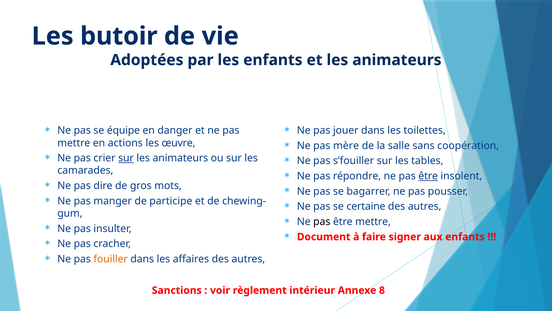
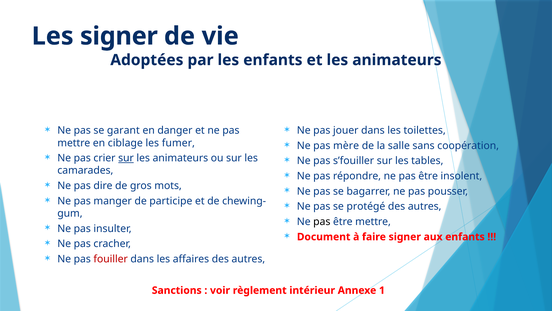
Les butoir: butoir -> signer
équipe: équipe -> garant
actions: actions -> ciblage
œuvre: œuvre -> fumer
être at (428, 176) underline: present -> none
certaine: certaine -> protégé
fouiller colour: orange -> red
8: 8 -> 1
